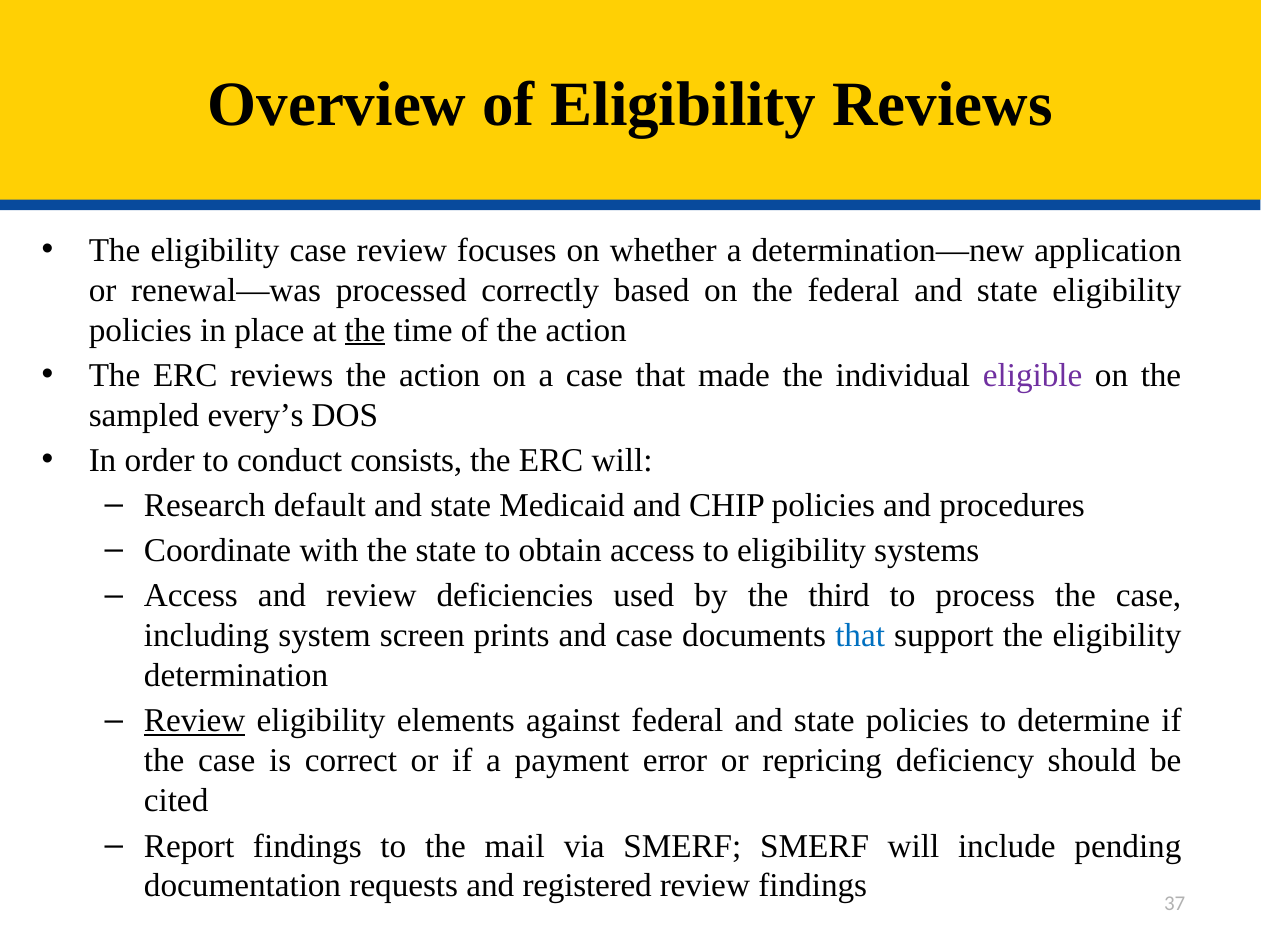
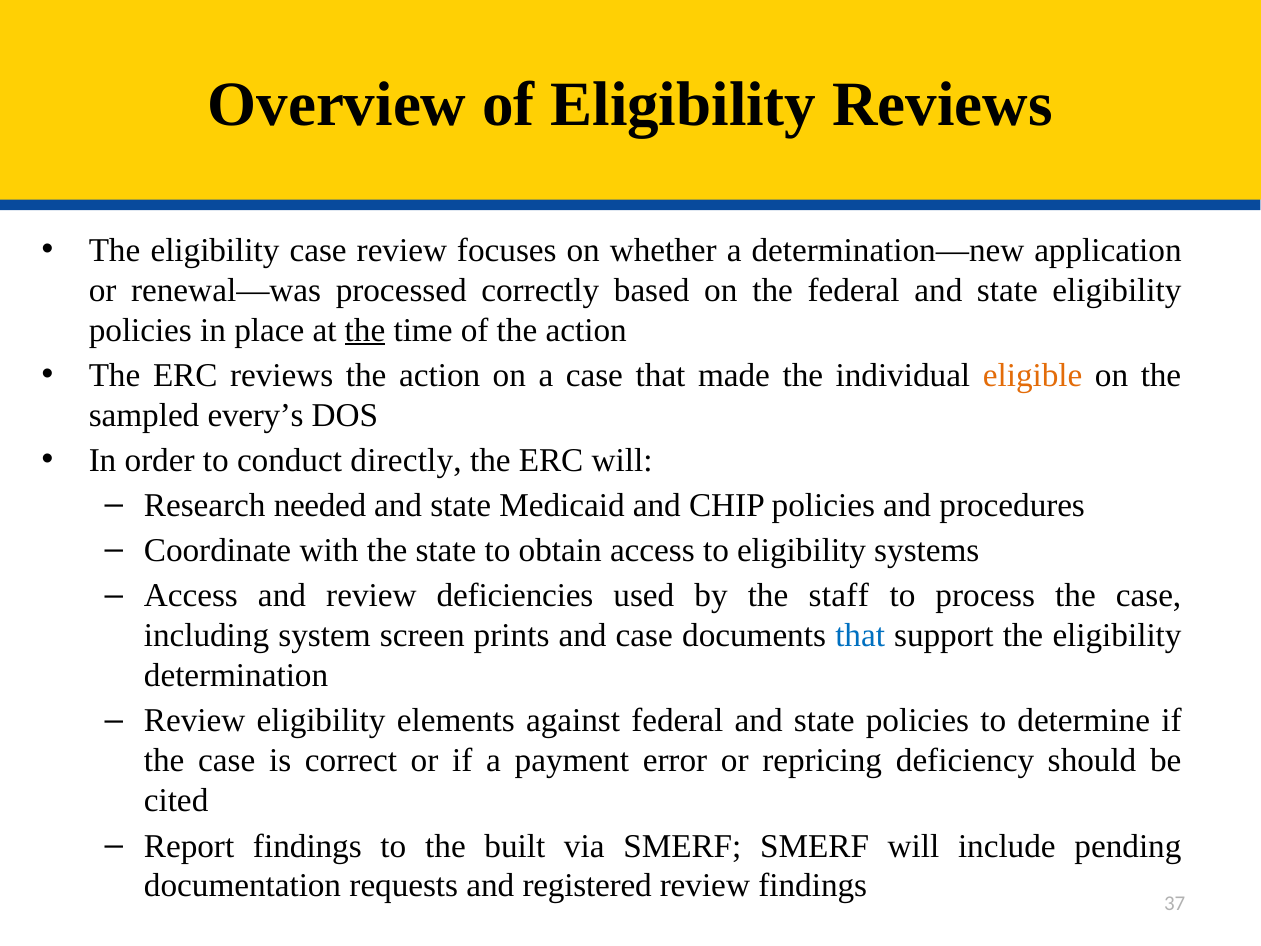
eligible colour: purple -> orange
consists: consists -> directly
default: default -> needed
third: third -> staff
Review at (195, 721) underline: present -> none
mail: mail -> built
